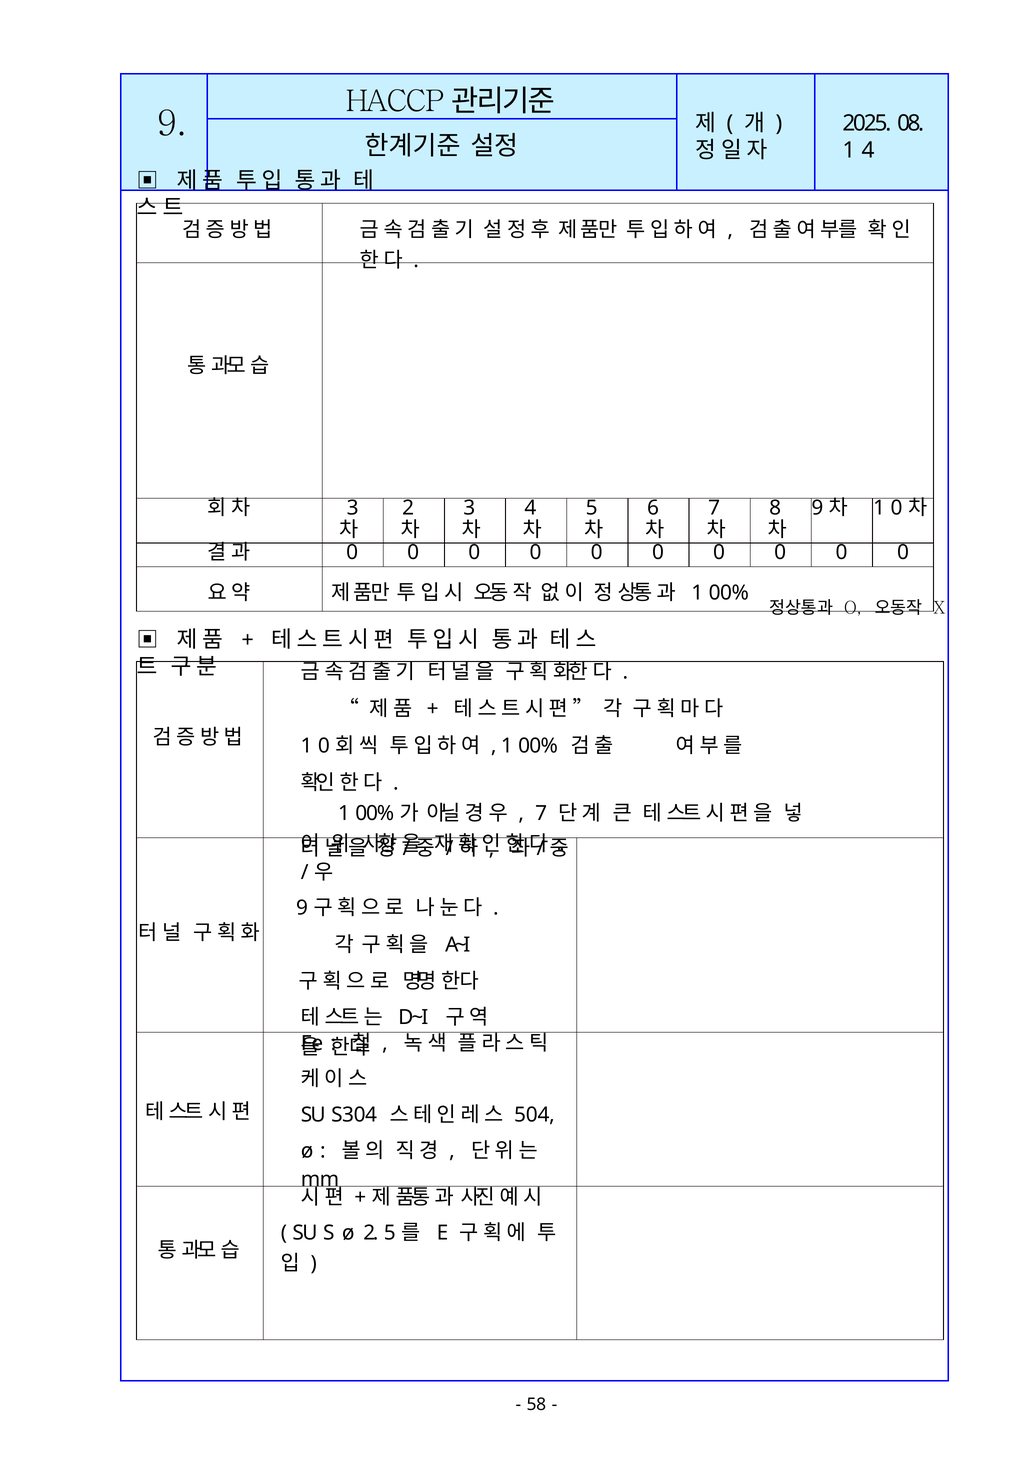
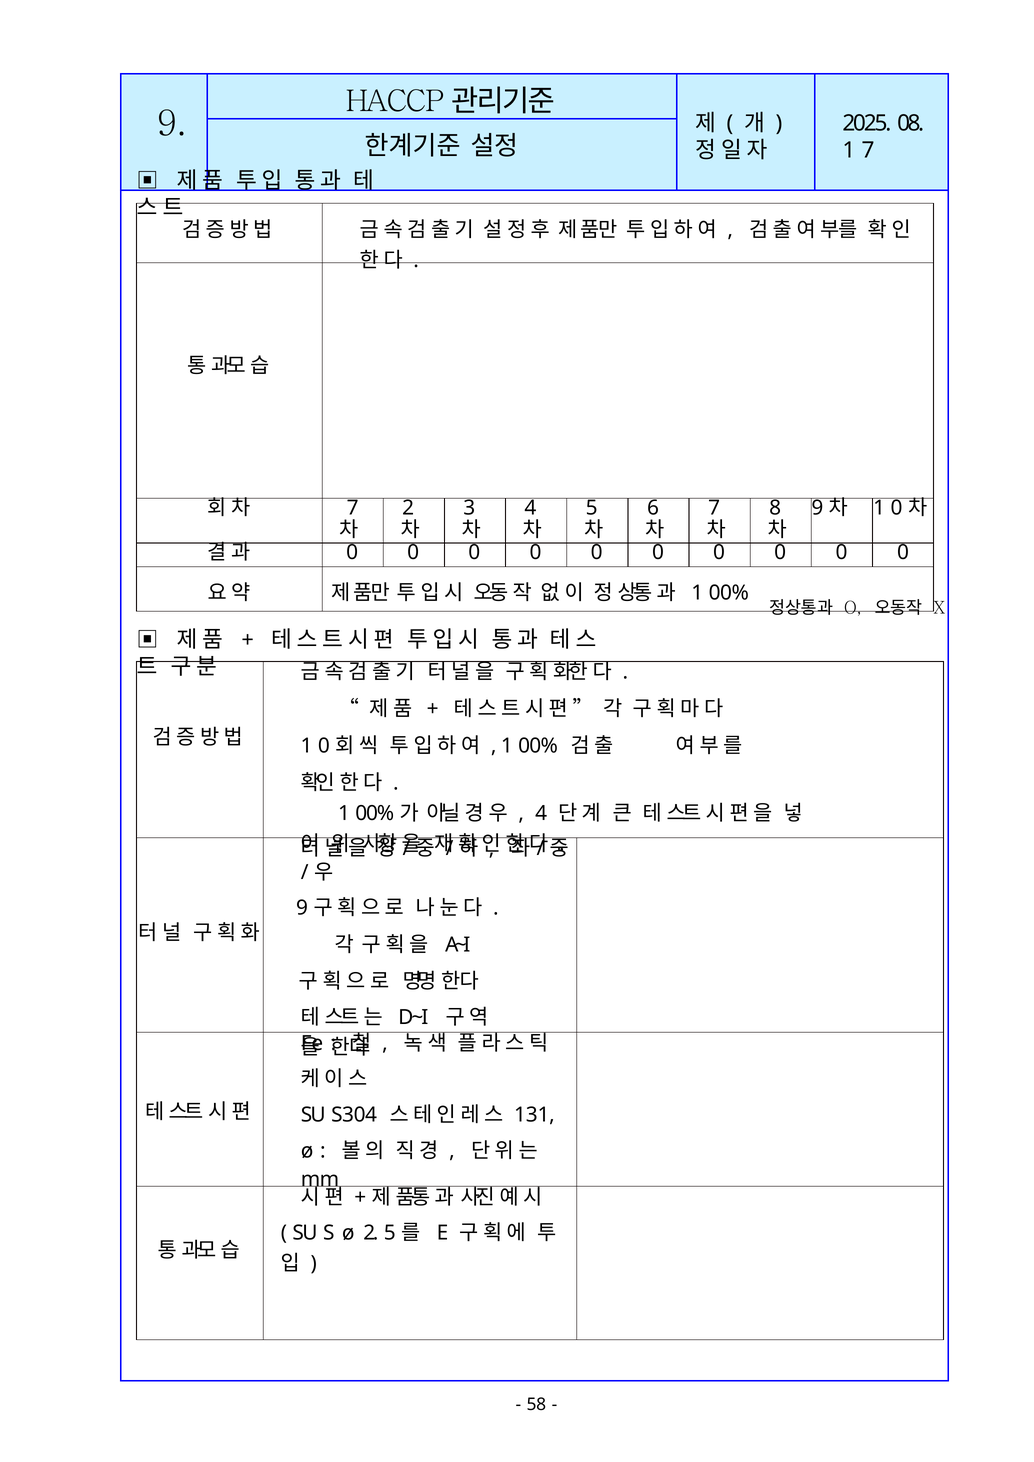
1 4: 4 -> 7
3 at (353, 507): 3 -> 7
7 at (541, 813): 7 -> 4
504: 504 -> 131
